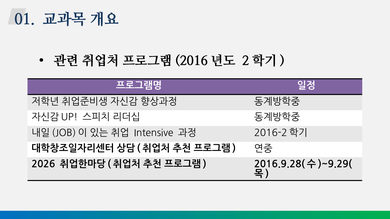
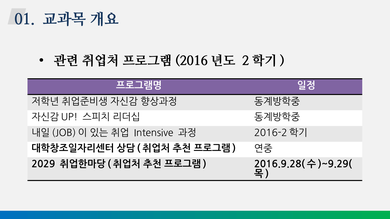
2026: 2026 -> 2029
